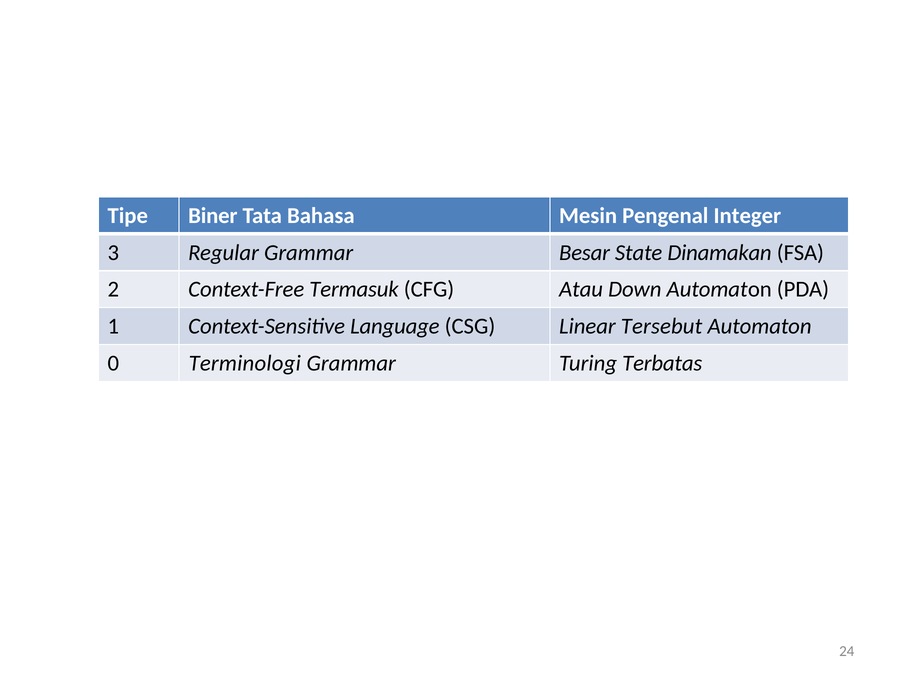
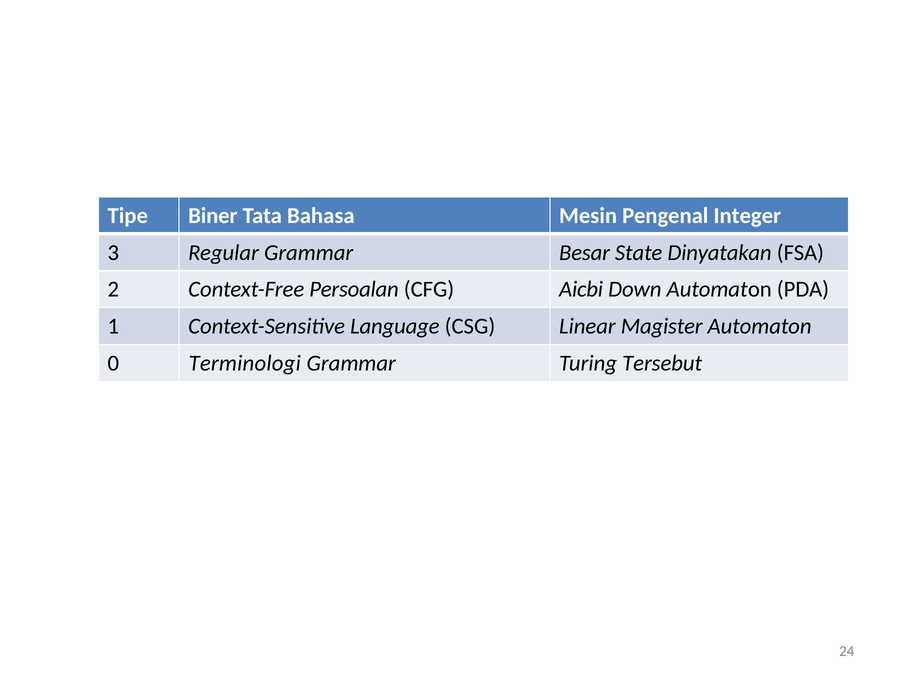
Dinamakan: Dinamakan -> Dinyatakan
Termasuk: Termasuk -> Persoalan
Atau: Atau -> Aicbi
Tersebut: Tersebut -> Magister
Terbatas: Terbatas -> Tersebut
